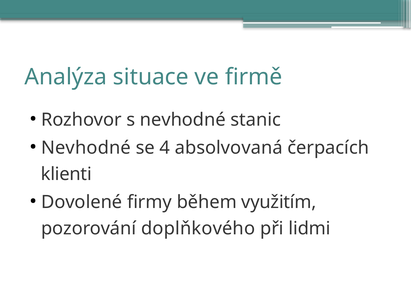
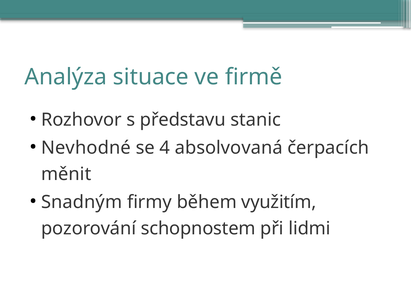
s nevhodné: nevhodné -> představu
klienti: klienti -> měnit
Dovolené: Dovolené -> Snadným
doplňkového: doplňkového -> schopnostem
